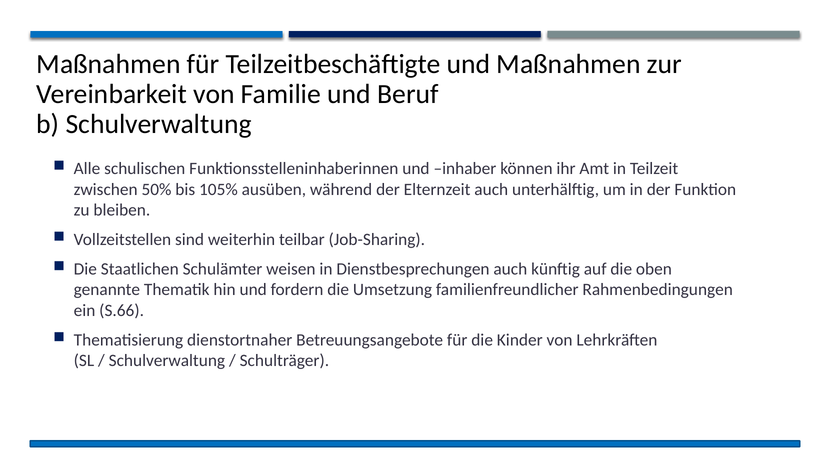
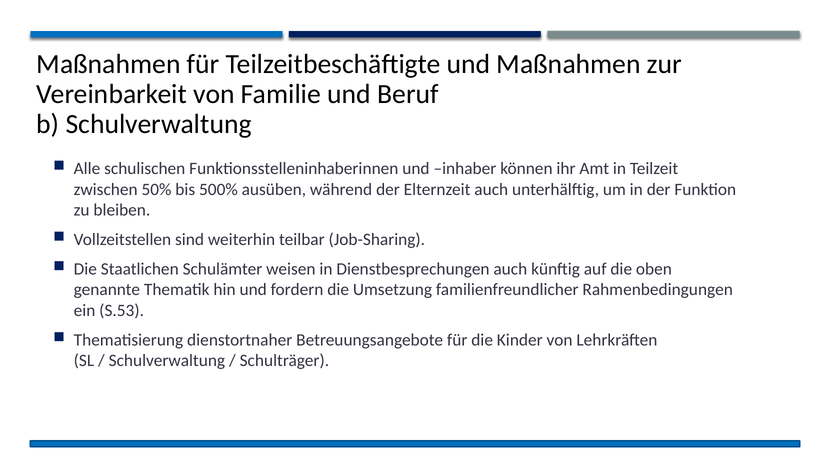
105%: 105% -> 500%
S.66: S.66 -> S.53
